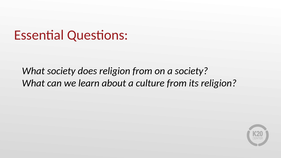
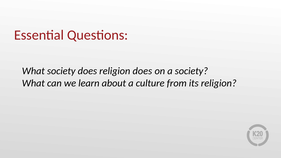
religion from: from -> does
